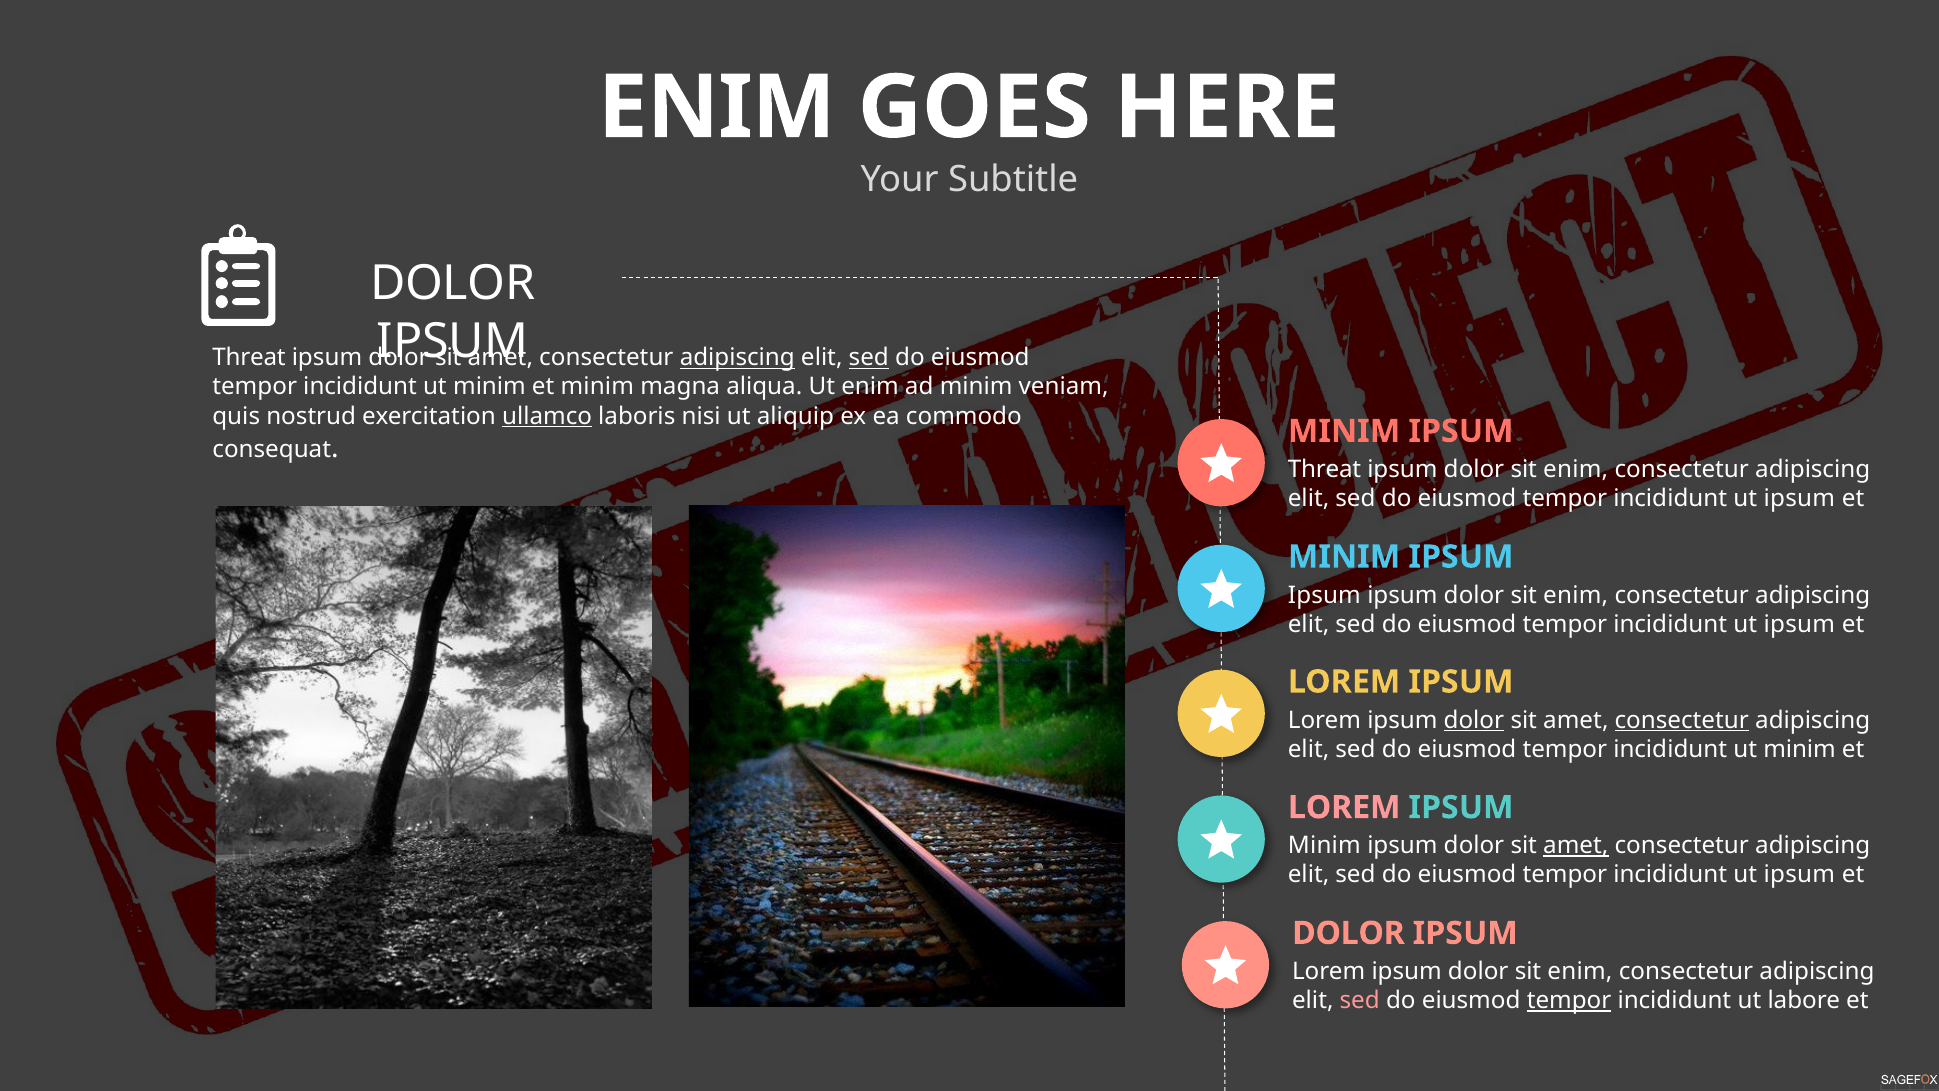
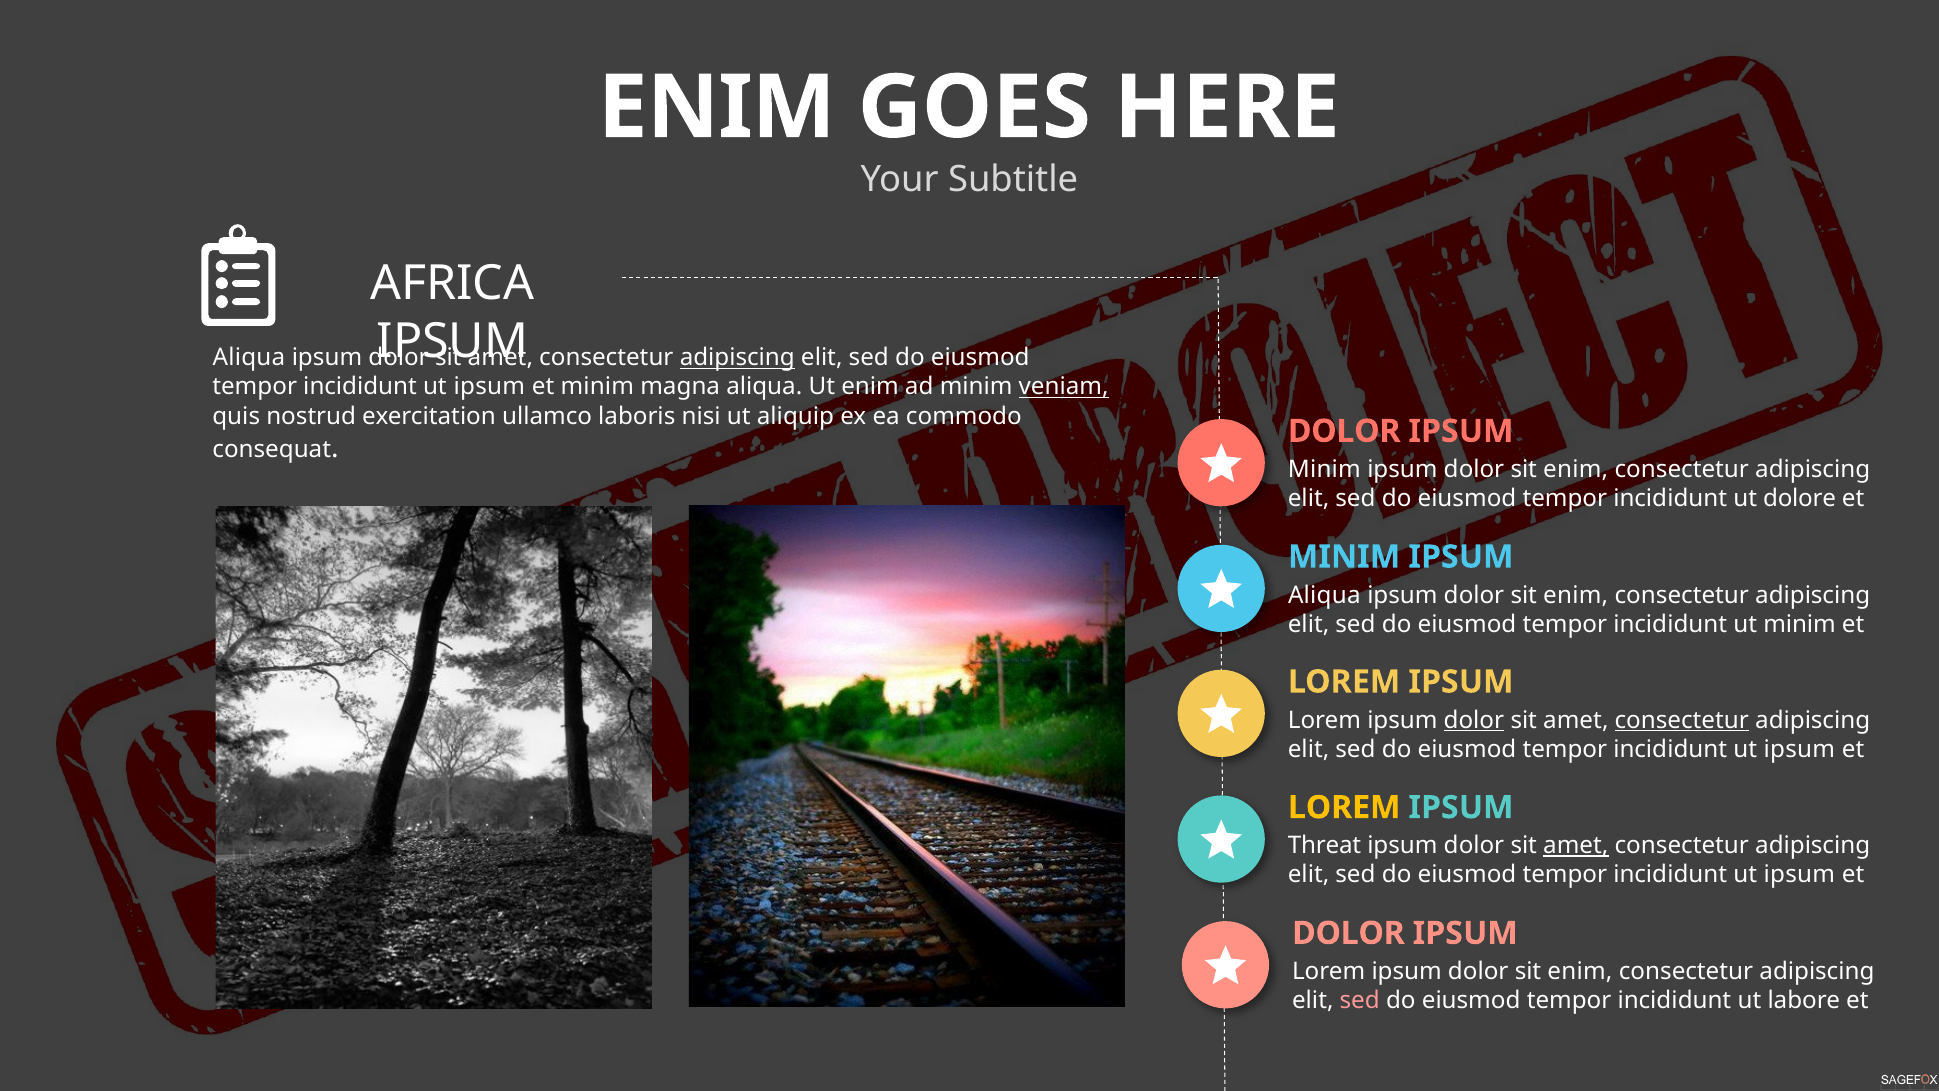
DOLOR at (453, 283): DOLOR -> AFRICA
Threat at (249, 358): Threat -> Aliqua
sed at (869, 358) underline: present -> none
minim at (489, 387): minim -> ipsum
veniam underline: none -> present
ullamco underline: present -> none
MINIM at (1344, 431): MINIM -> DOLOR
Threat at (1325, 469): Threat -> Minim
ipsum at (1799, 498): ipsum -> dolore
Ipsum at (1324, 595): Ipsum -> Aliqua
ipsum at (1799, 624): ipsum -> minim
minim at (1800, 749): minim -> ipsum
LOREM at (1344, 807) colour: pink -> yellow
Minim at (1324, 846): Minim -> Threat
tempor at (1569, 1000) underline: present -> none
